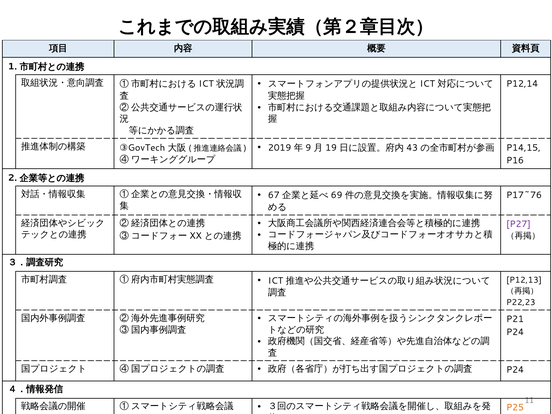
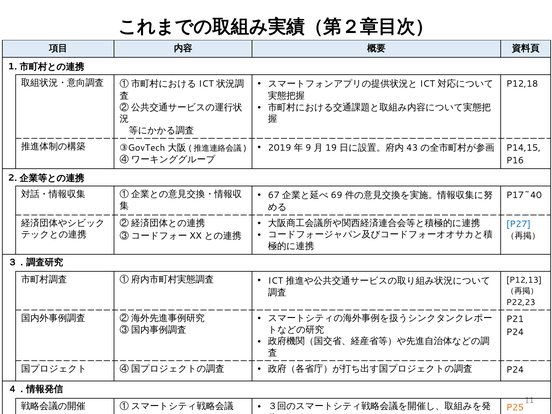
P12,14: P12,14 -> P12,18
P17~76: P17~76 -> P17~40
P27 at (518, 224) colour: purple -> blue
